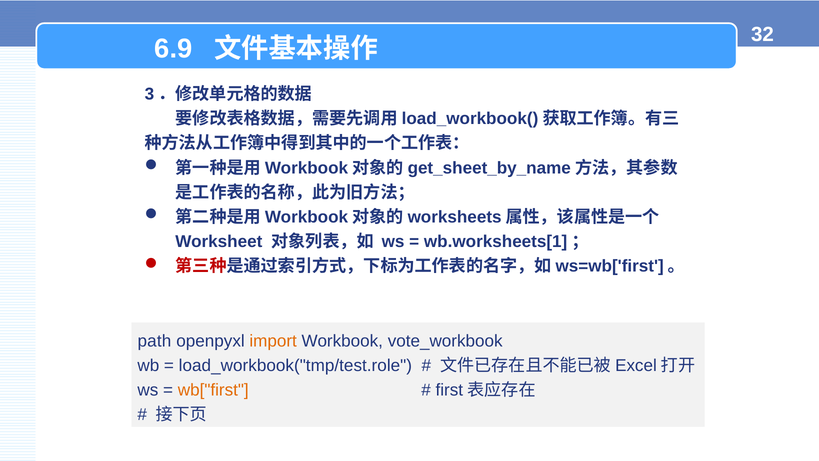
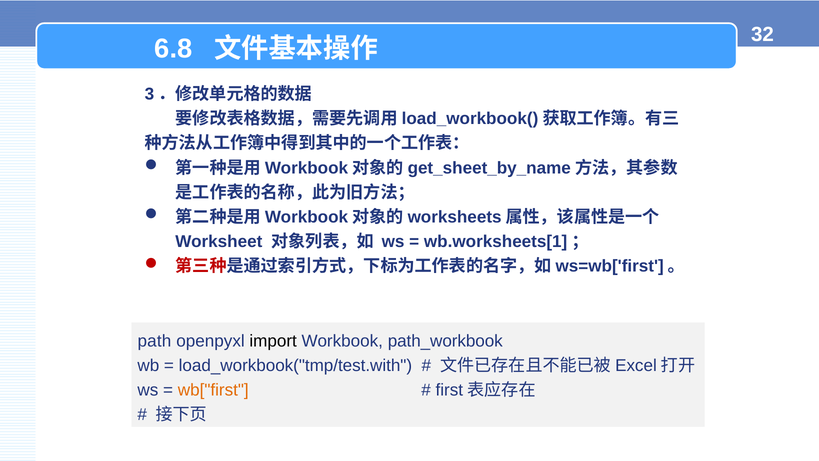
6.9: 6.9 -> 6.8
import colour: orange -> black
vote_workbook: vote_workbook -> path_workbook
load_workbook("tmp/test.role: load_workbook("tmp/test.role -> load_workbook("tmp/test.with
